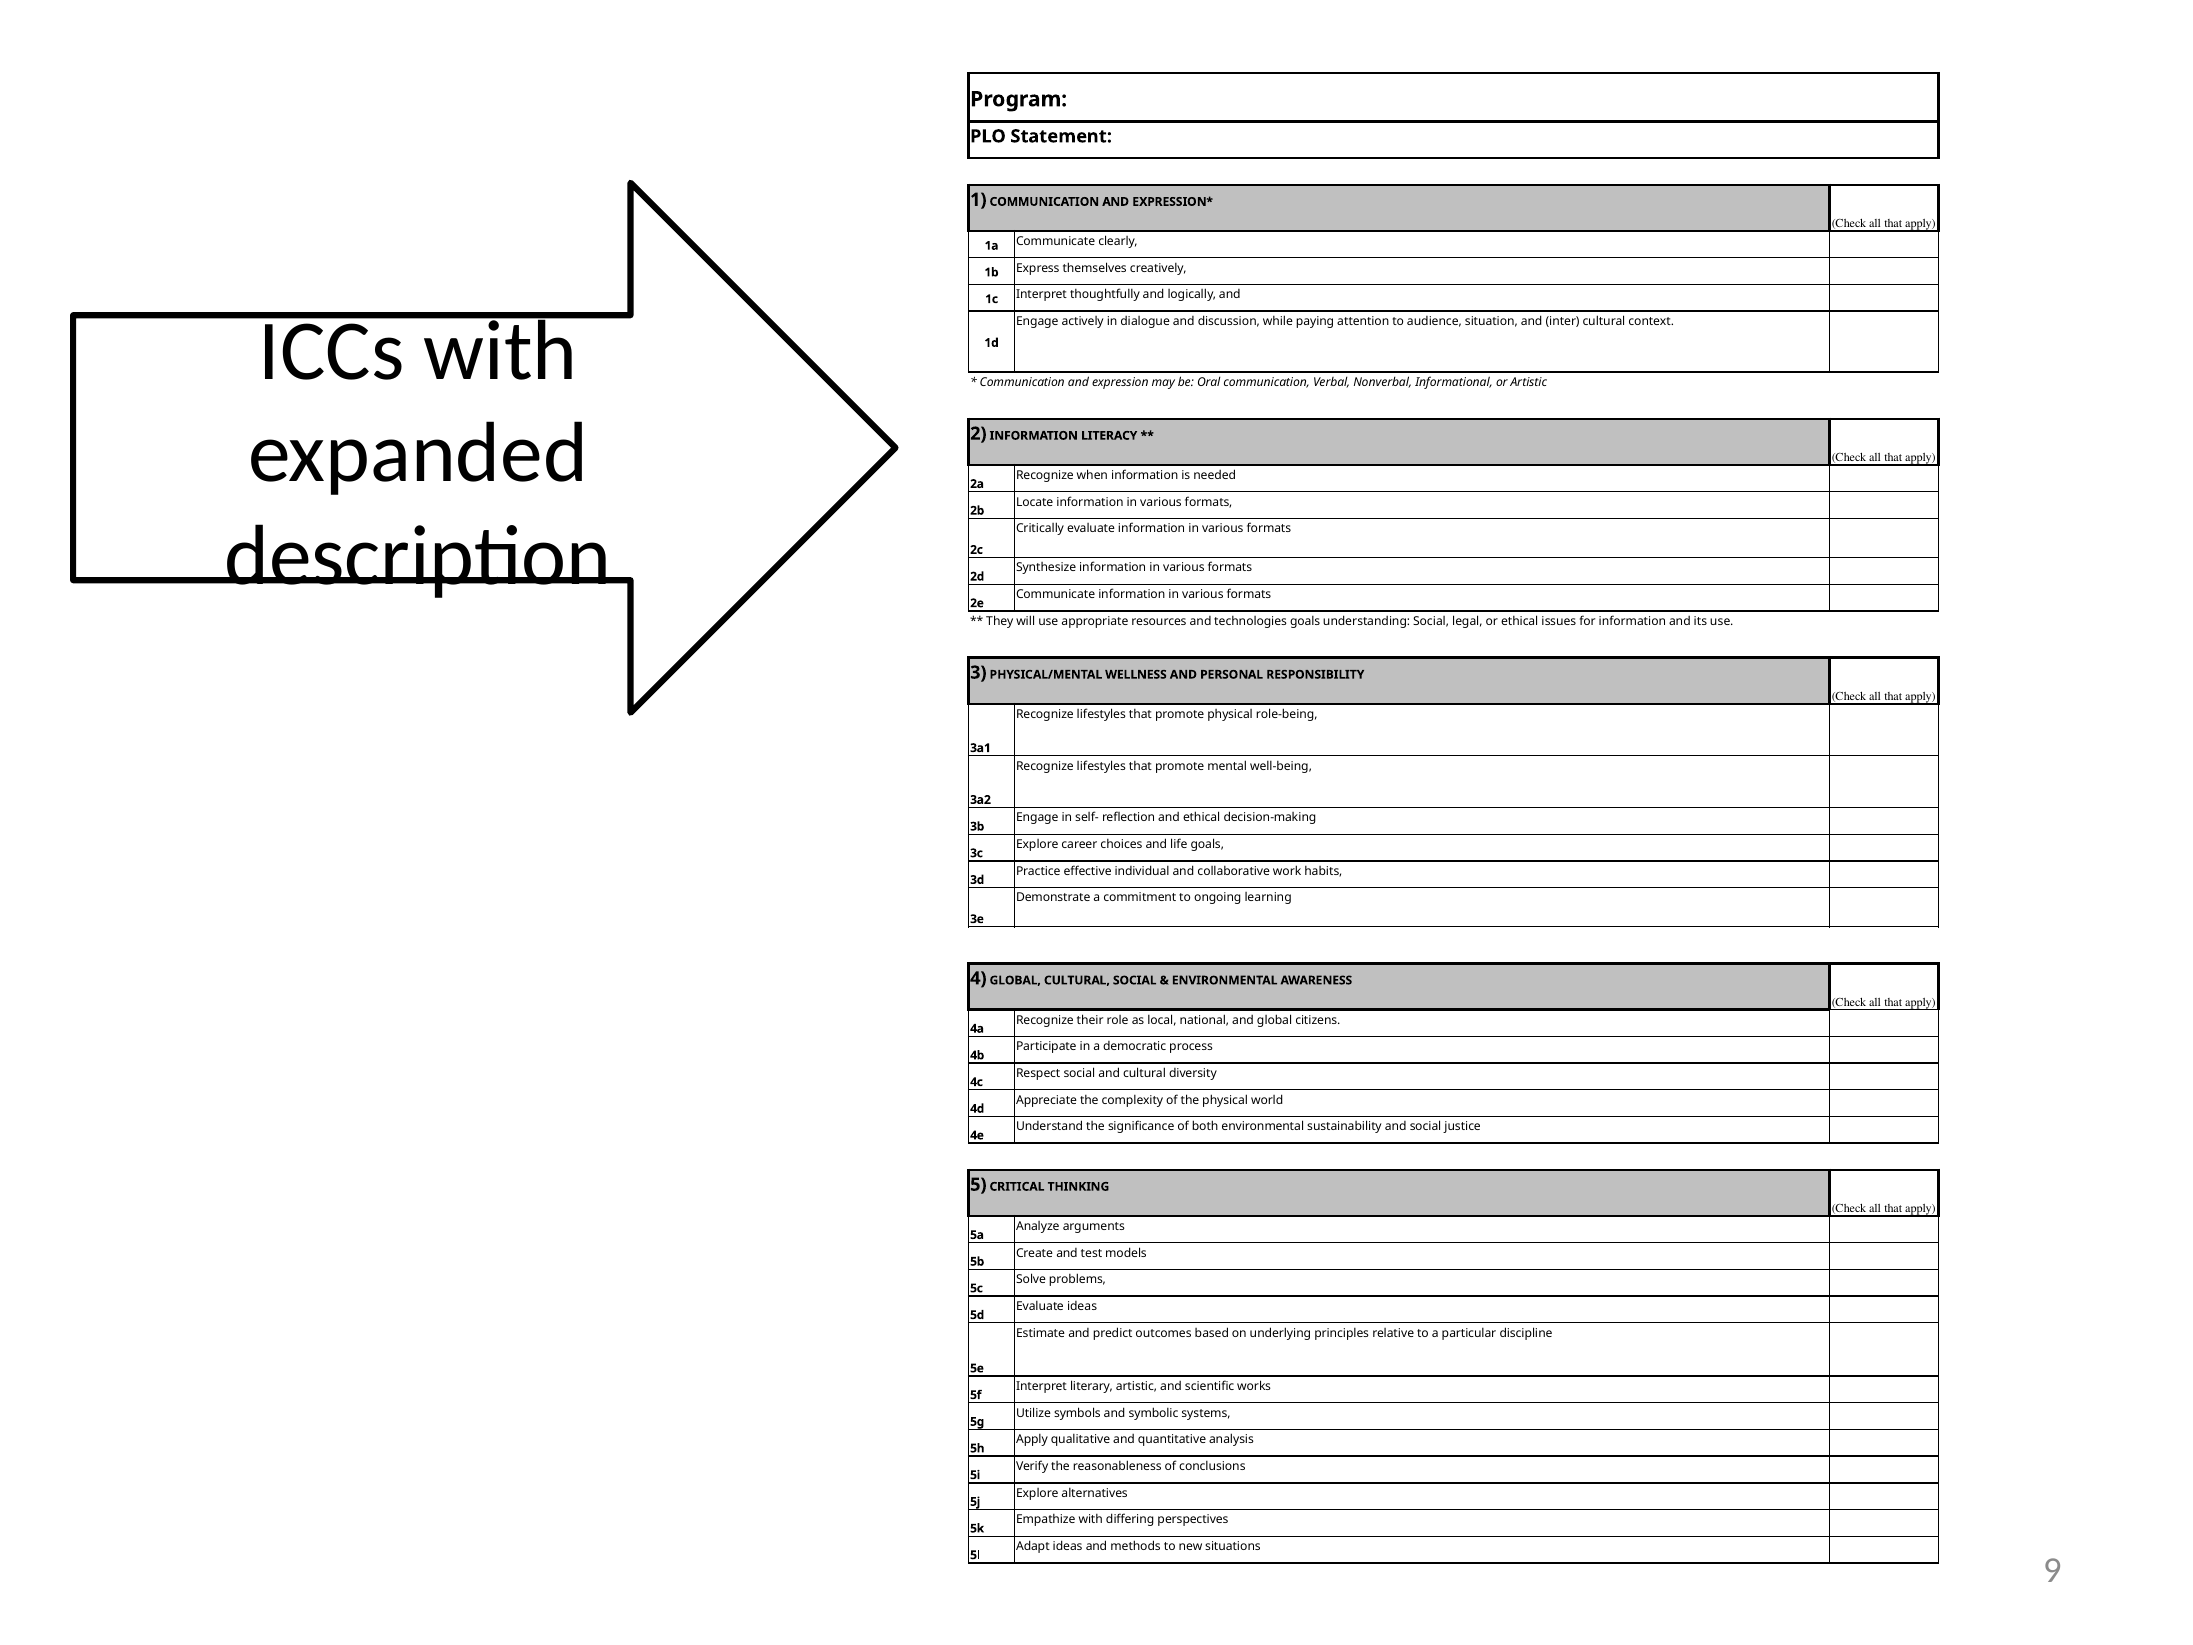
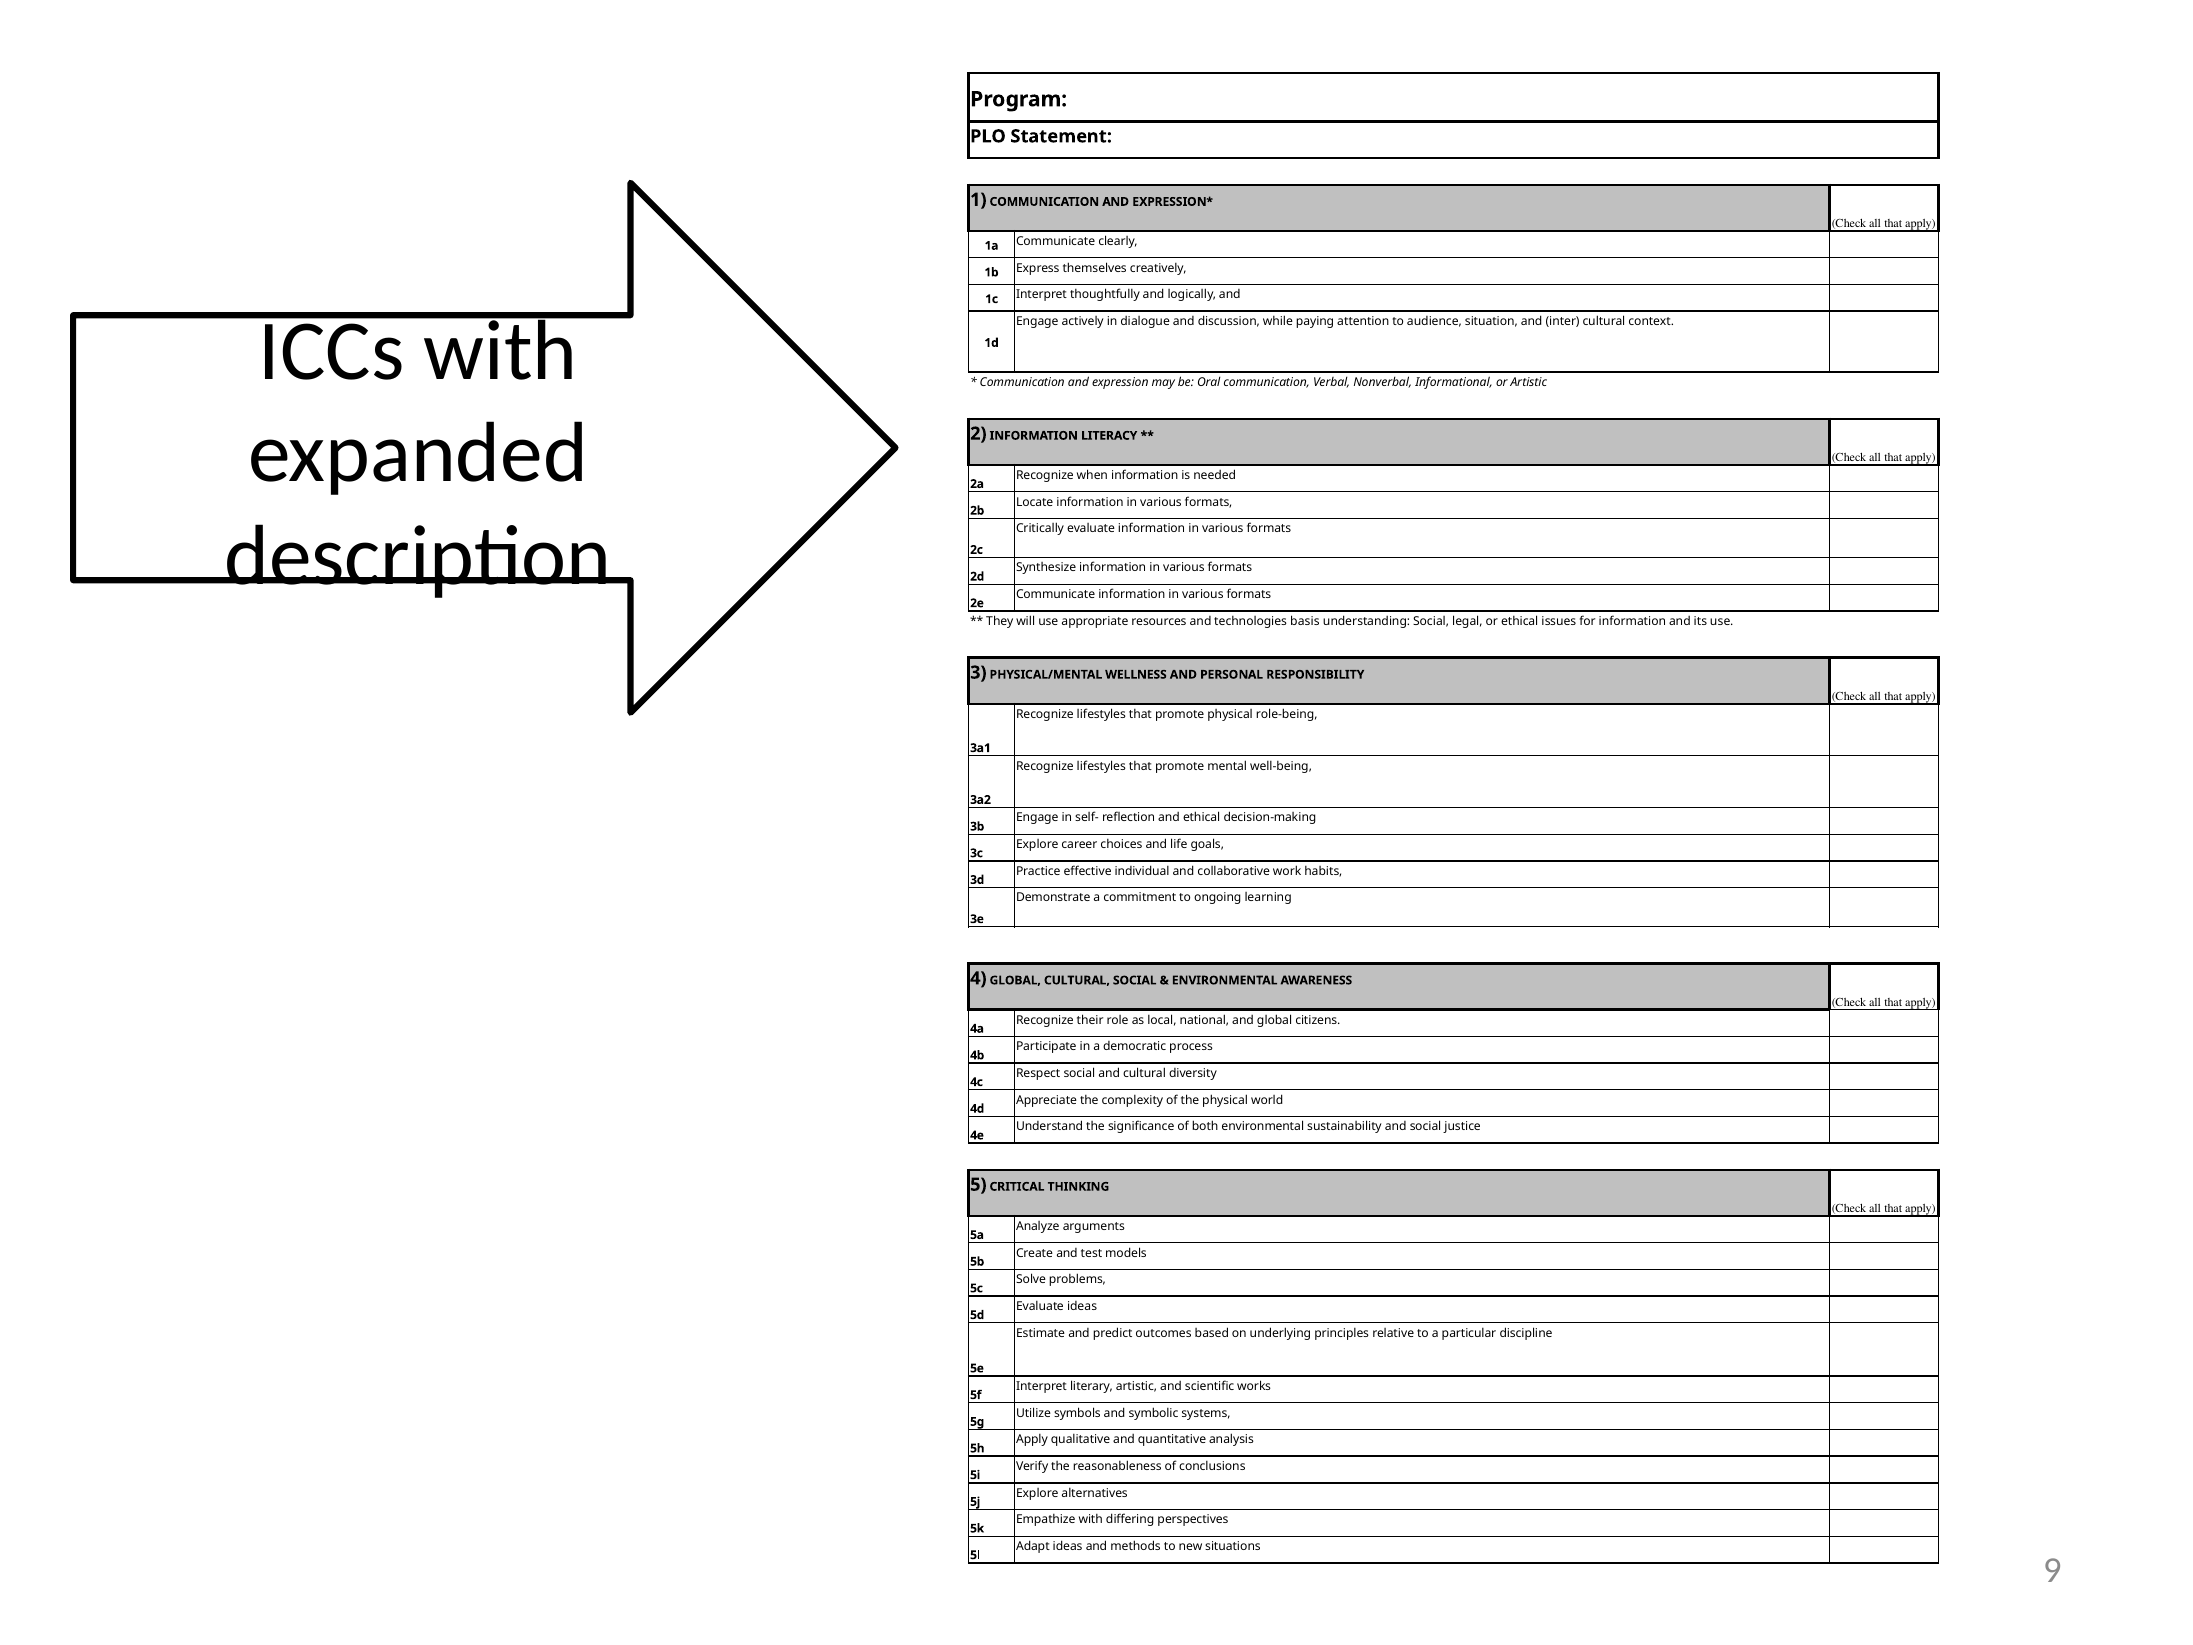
technologies goals: goals -> basis
